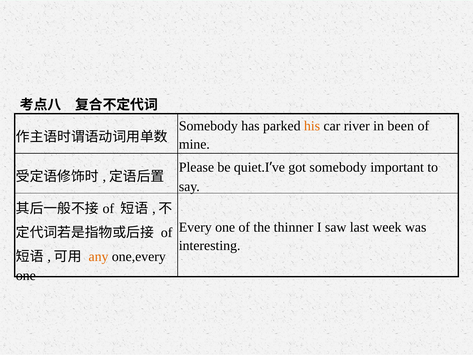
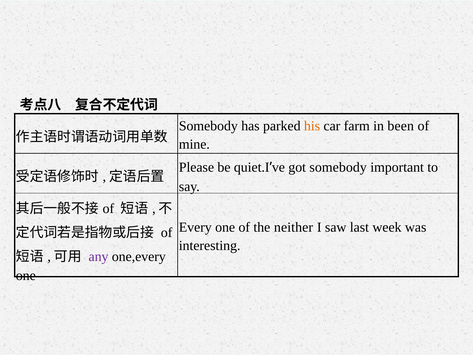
river: river -> farm
thinner: thinner -> neither
any colour: orange -> purple
